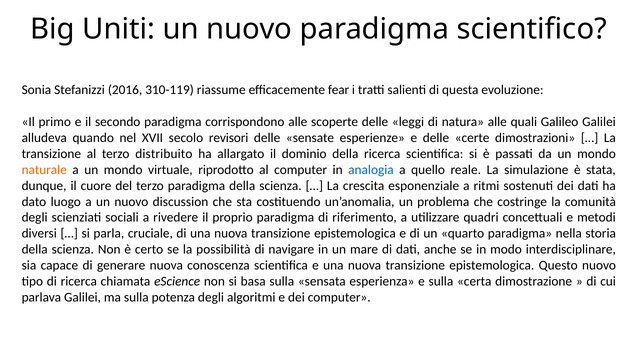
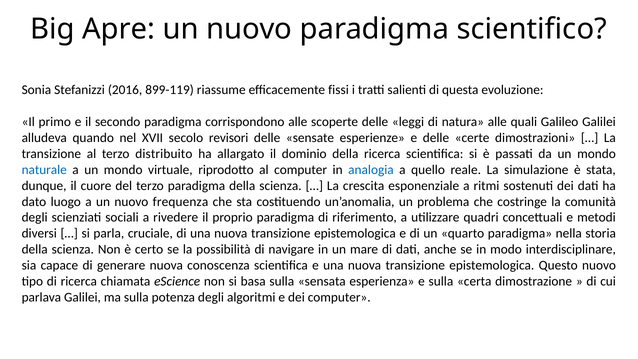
Uniti: Uniti -> Apre
310-119: 310-119 -> 899-119
fear: fear -> fissi
naturale colour: orange -> blue
discussion: discussion -> frequenza
